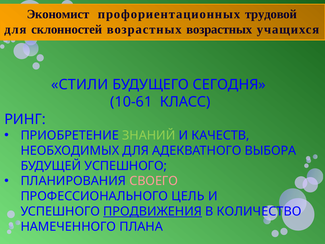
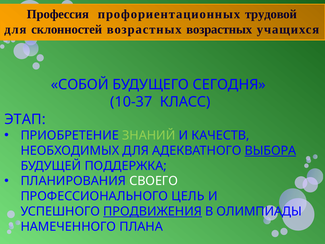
Экономист: Экономист -> Профессия
СТИЛИ: СТИЛИ -> СОБОЙ
10-61: 10-61 -> 10-37
РИНГ: РИНГ -> ЭТАП
ВЫБОРА underline: none -> present
БУДУЩЕЙ УСПЕШНОГО: УСПЕШНОГО -> ПОДДЕРЖКА
СВОЕГО colour: pink -> white
КОЛИЧЕСТВО: КОЛИЧЕСТВО -> ОЛИМПИАДЫ
